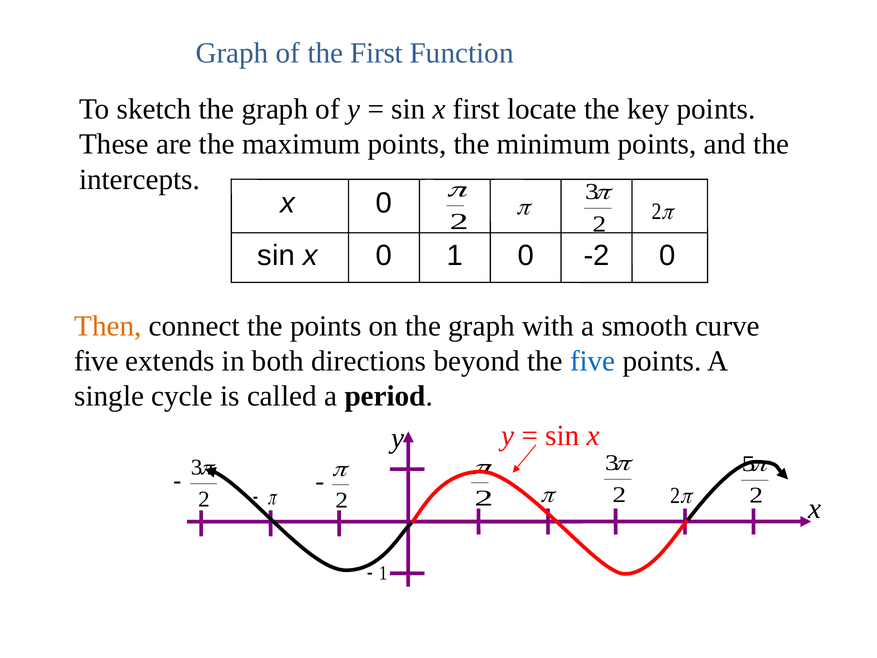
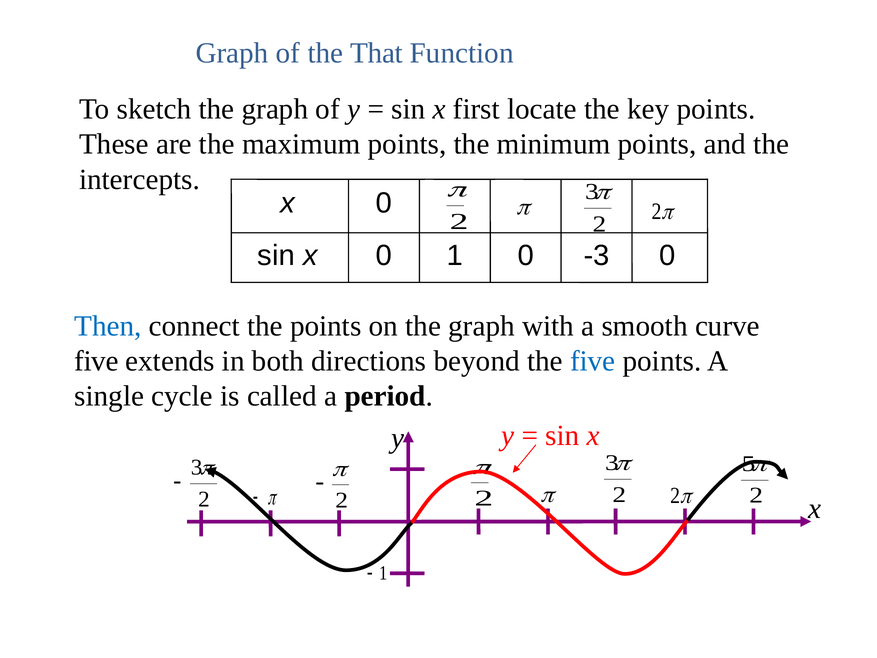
the First: First -> That
-2: -2 -> -3
Then colour: orange -> blue
